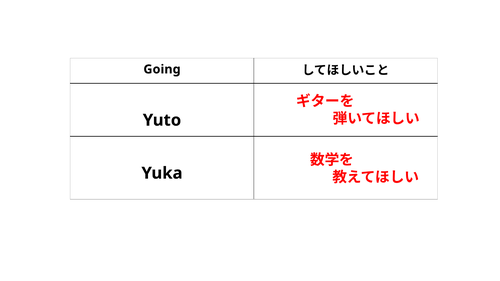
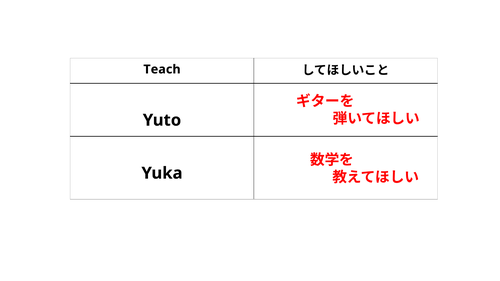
Going: Going -> Teach
